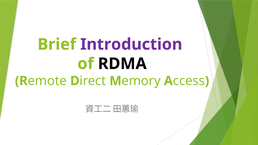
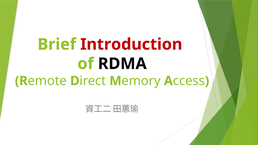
Introduction colour: purple -> red
